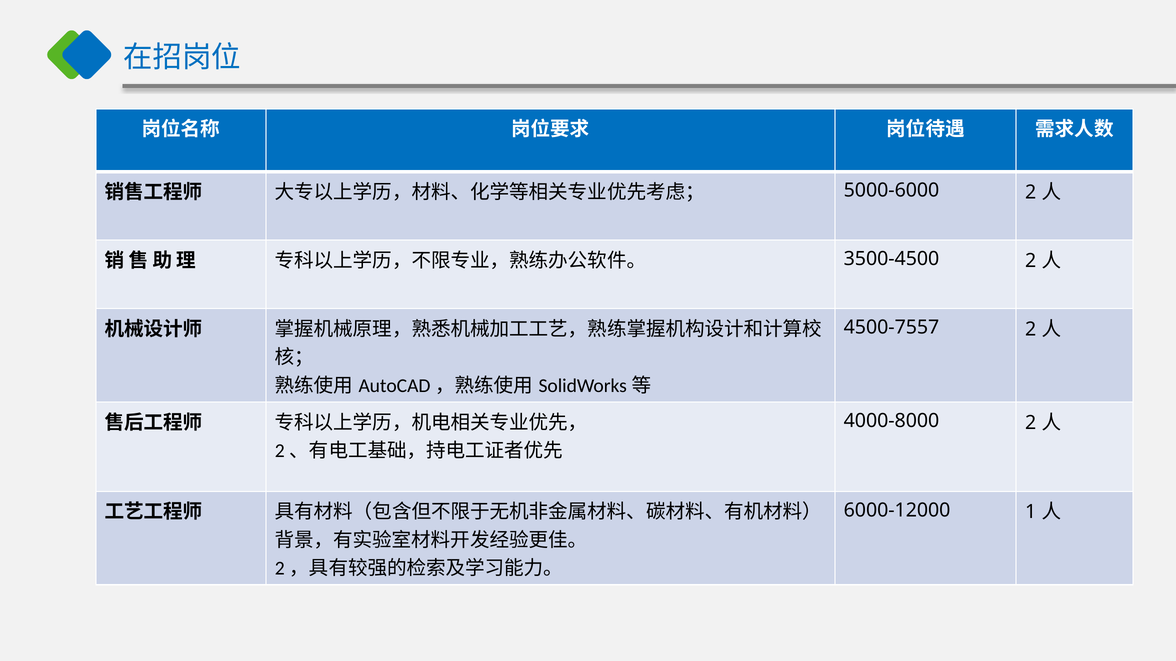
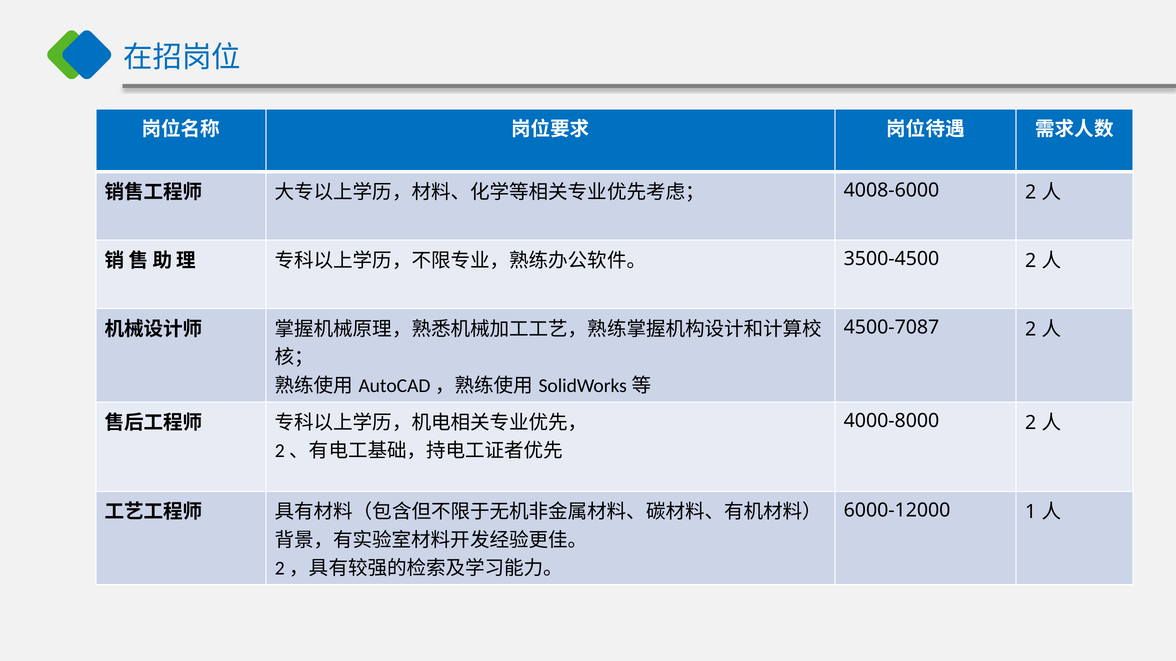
5000-6000: 5000-6000 -> 4008-6000
4500-7557: 4500-7557 -> 4500-7087
